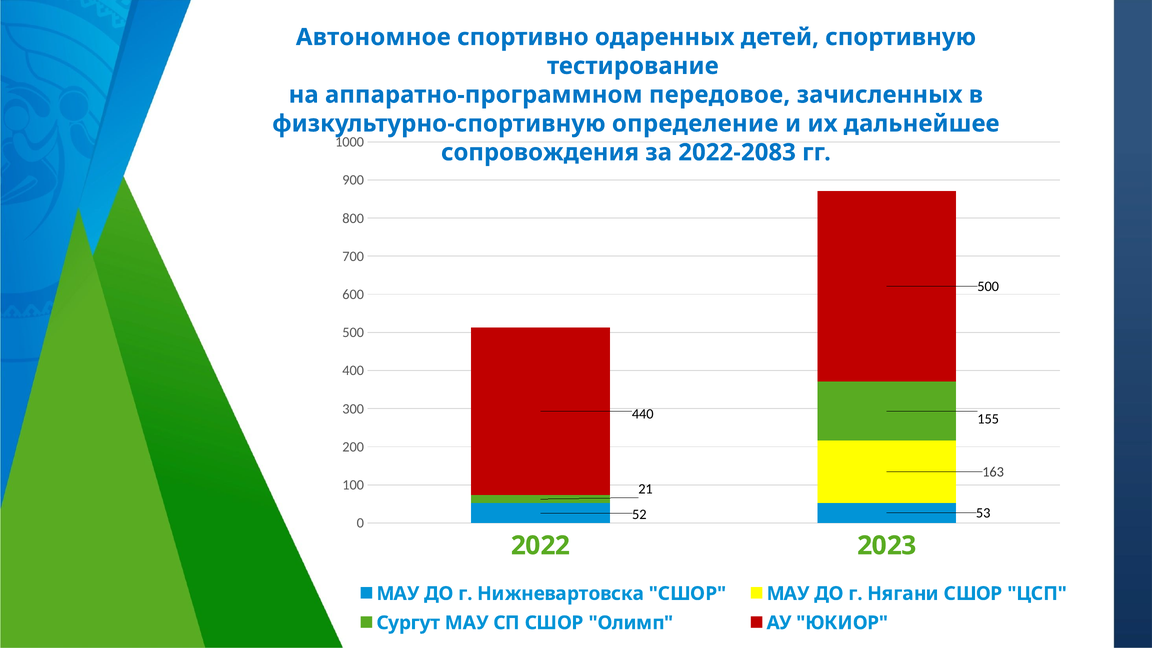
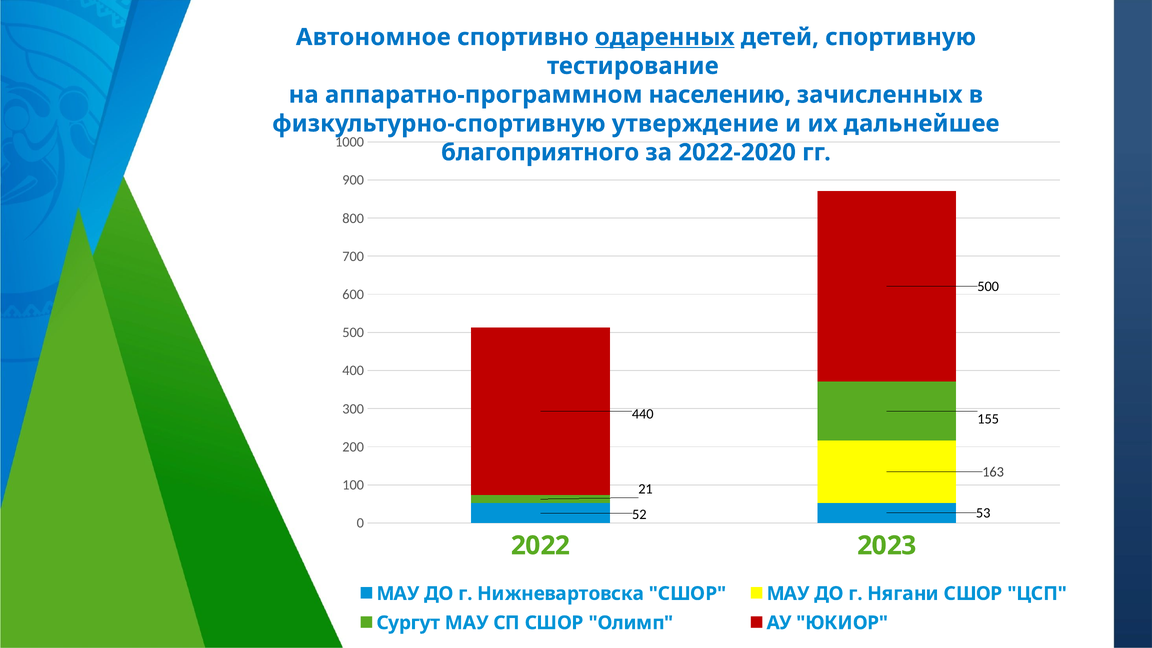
одаренных underline: none -> present
передовое: передовое -> населению
определение: определение -> утверждение
сопровождения: сопровождения -> благоприятного
2022-2083: 2022-2083 -> 2022-2020
